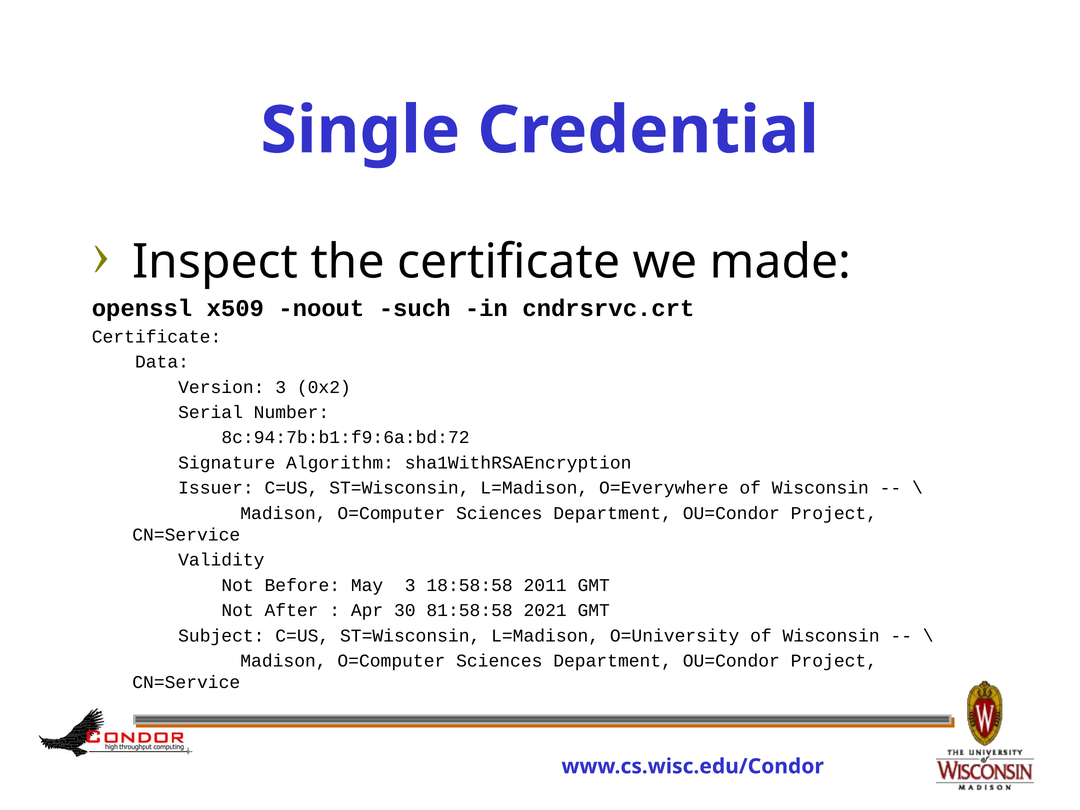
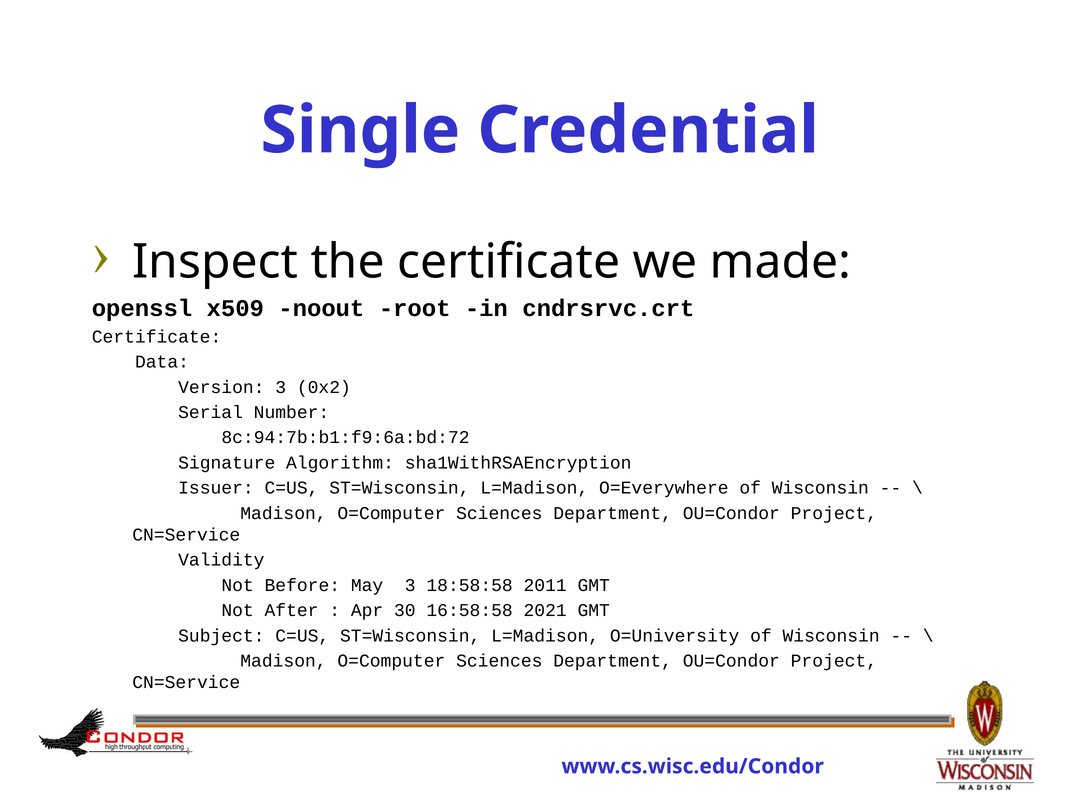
such: such -> root
81:58:58: 81:58:58 -> 16:58:58
